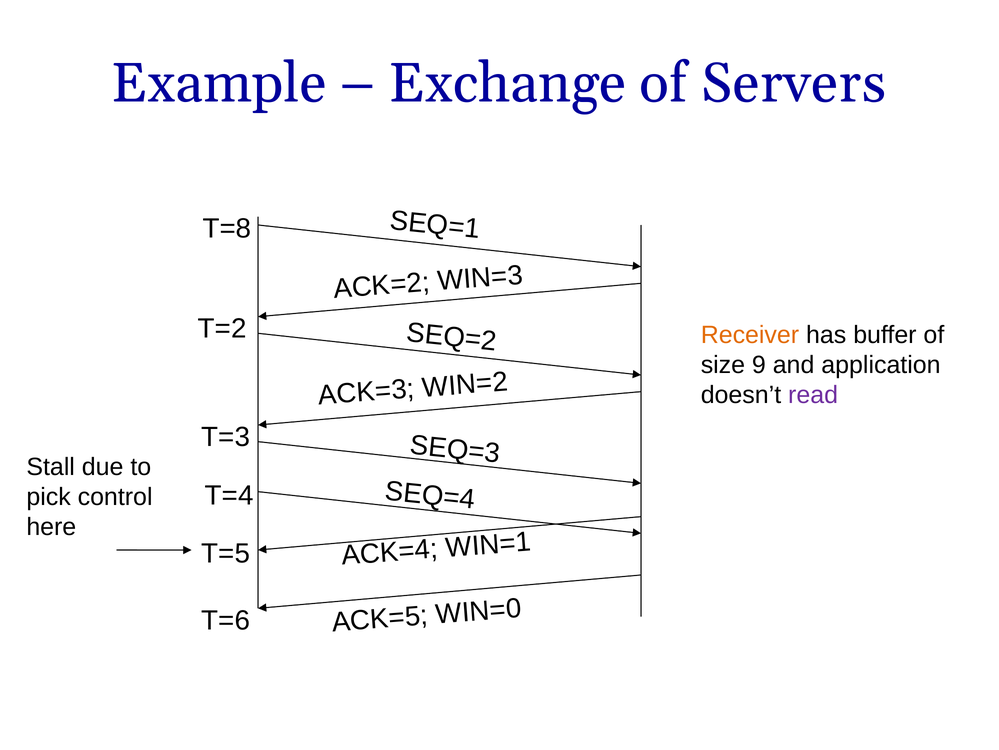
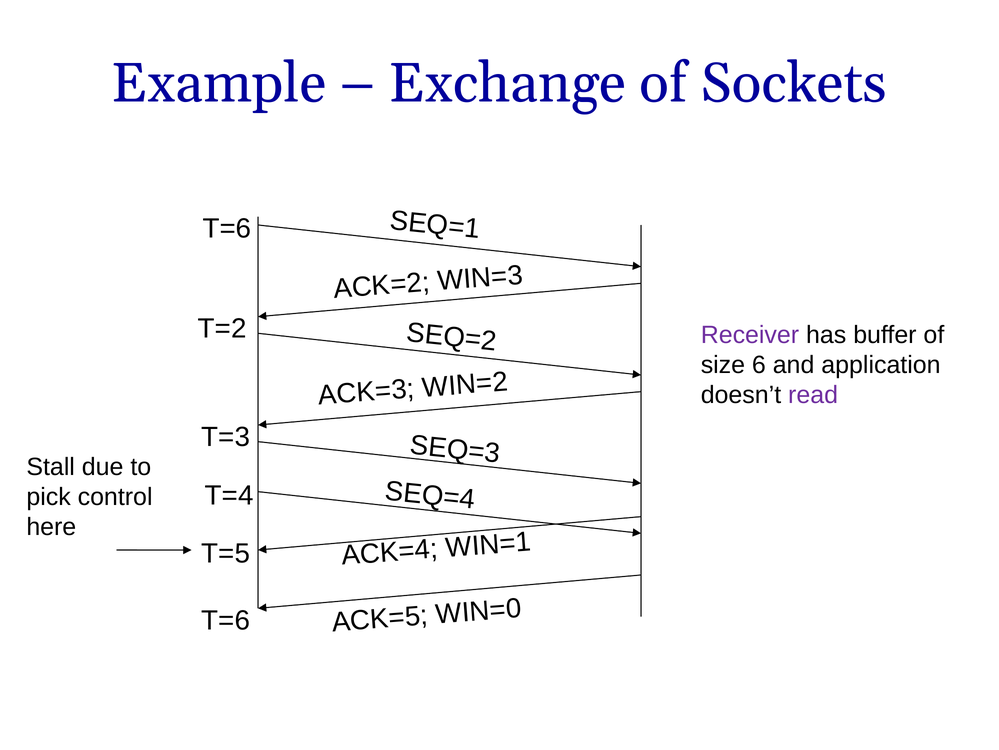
Servers: Servers -> Sockets
T=8 at (227, 229): T=8 -> T=6
Receiver colour: orange -> purple
9: 9 -> 6
